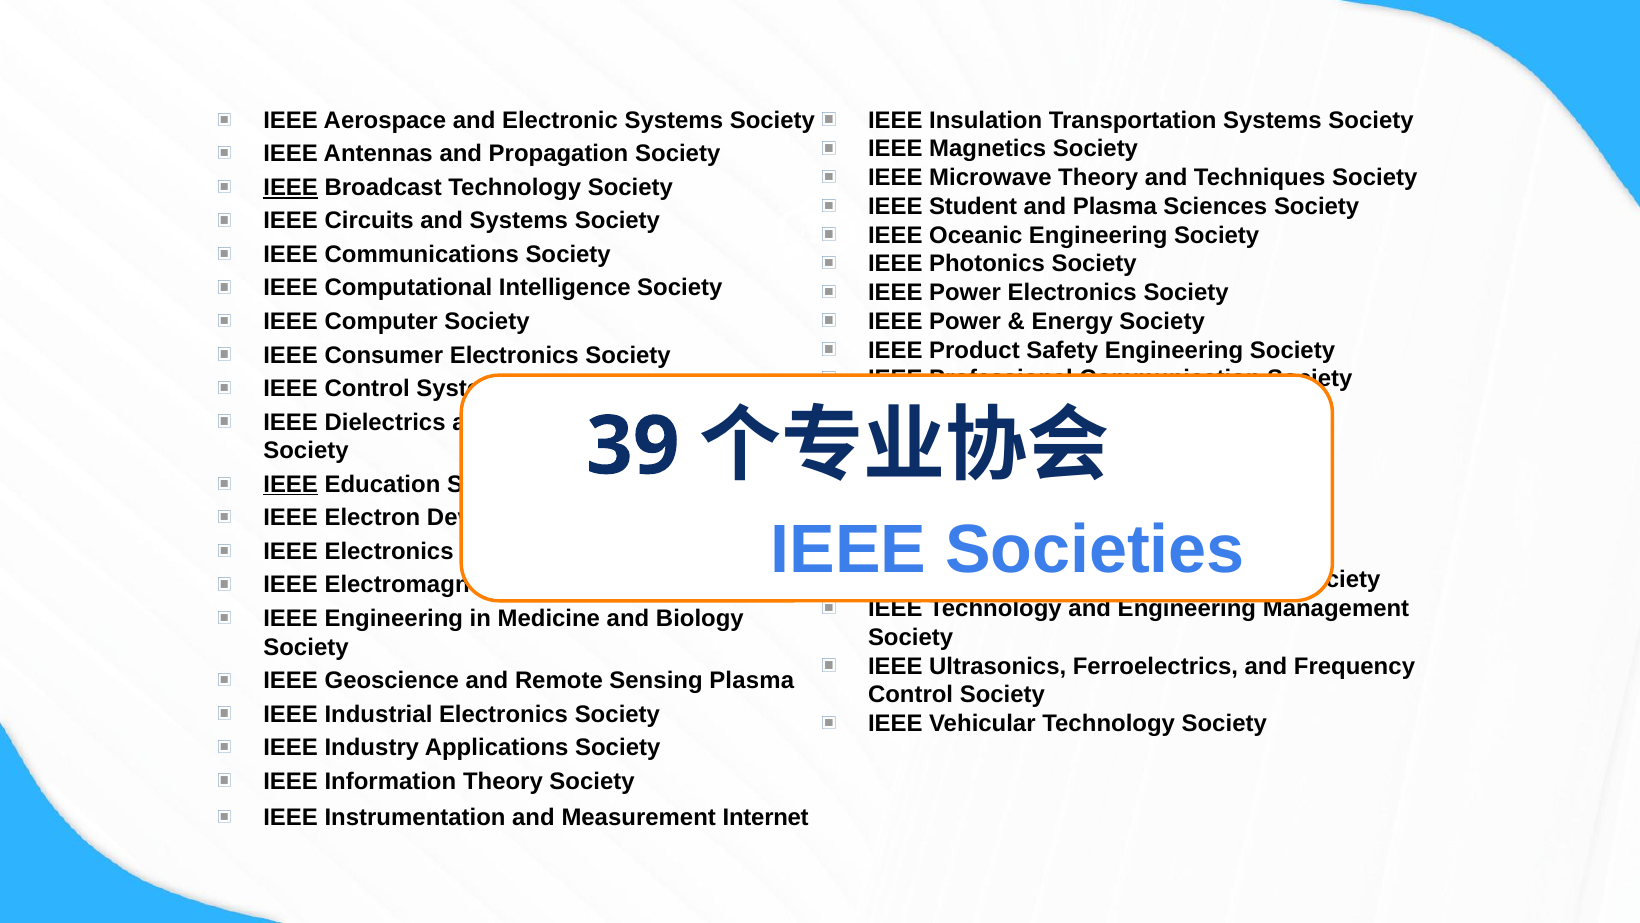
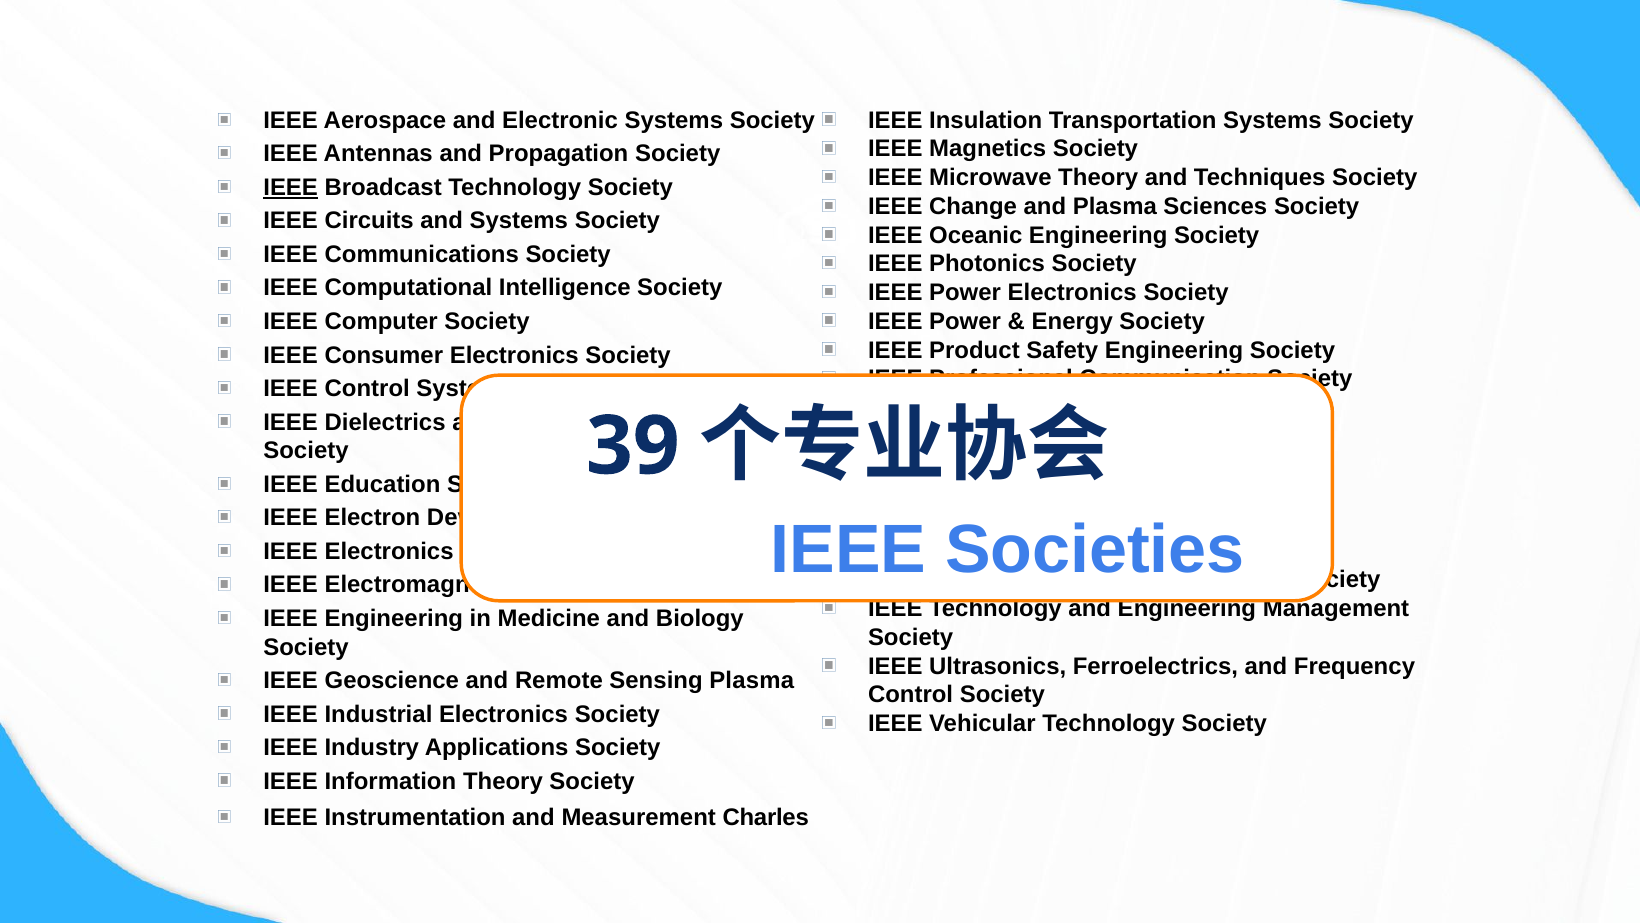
Student: Student -> Change
IEEE at (291, 484) underline: present -> none
Internet: Internet -> Charles
